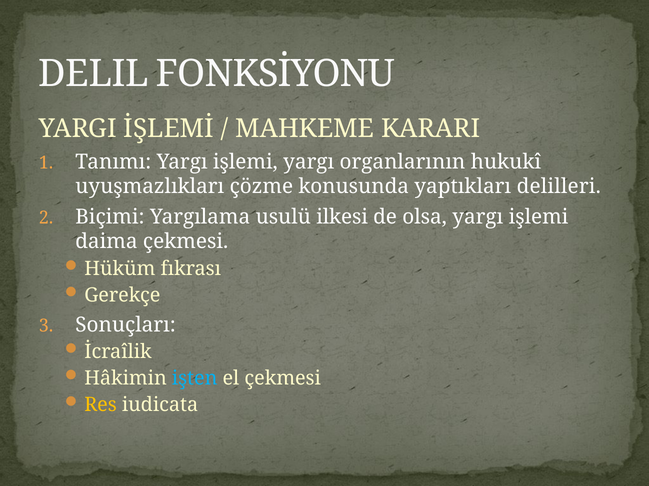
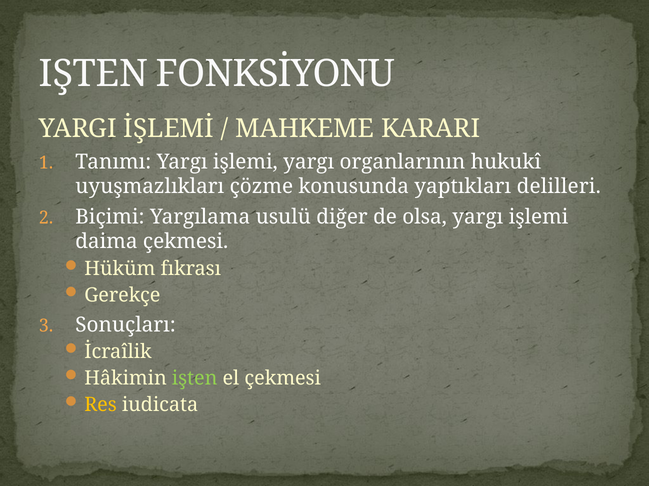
DELIL at (94, 74): DELIL -> IŞTEN
ilkesi: ilkesi -> diğer
işten at (195, 379) colour: light blue -> light green
